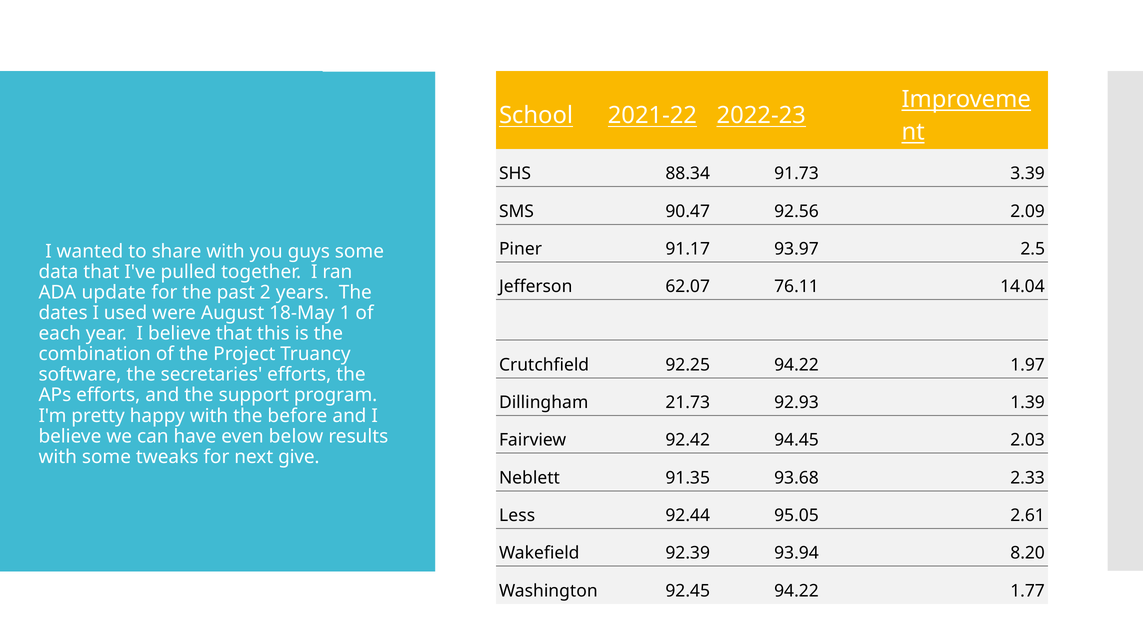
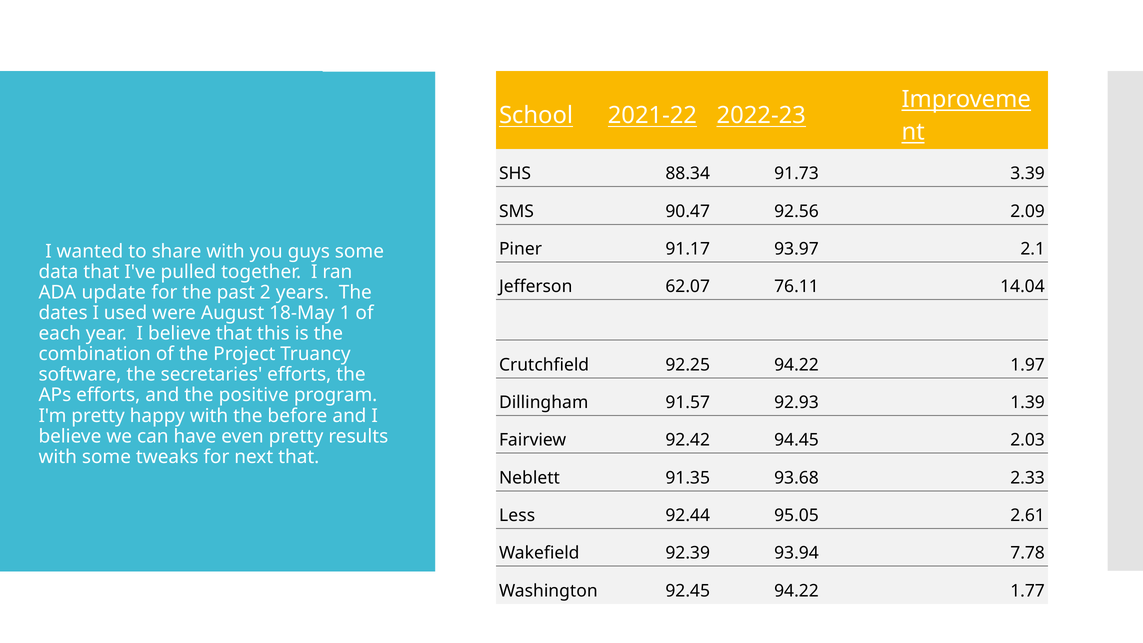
2.5: 2.5 -> 2.1
support: support -> positive
21.73: 21.73 -> 91.57
even below: below -> pretty
next give: give -> that
8.20: 8.20 -> 7.78
